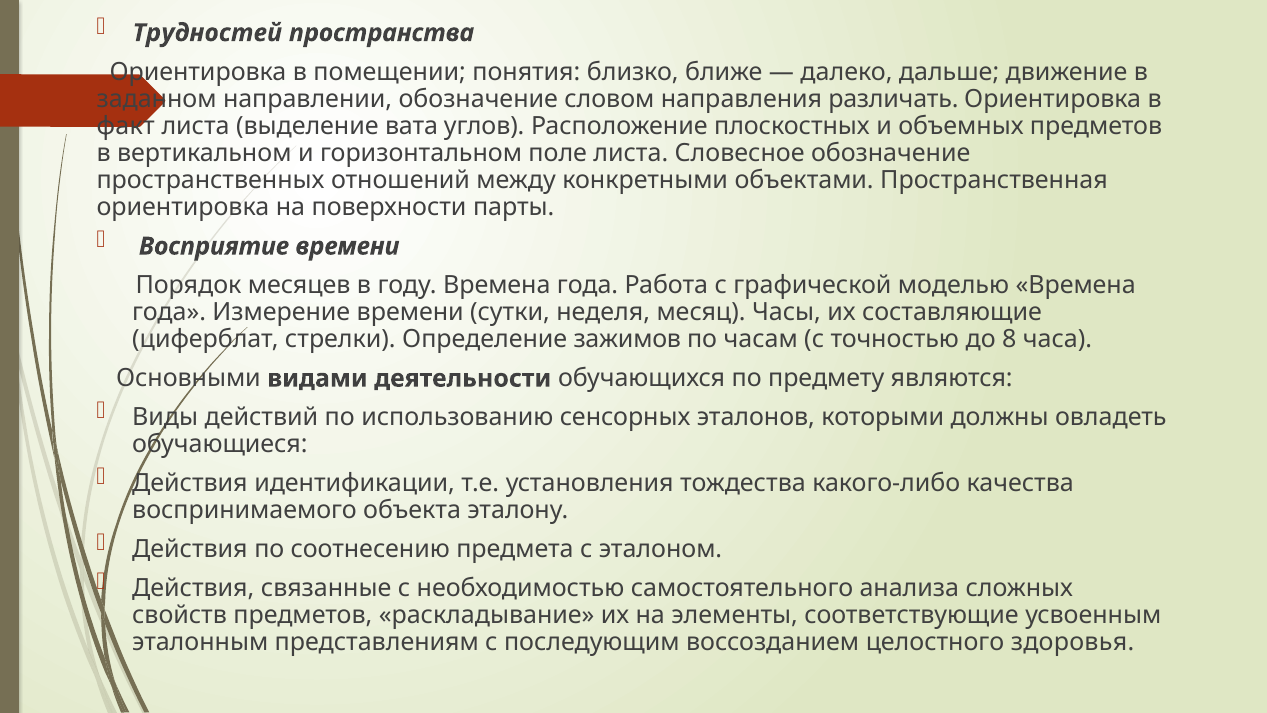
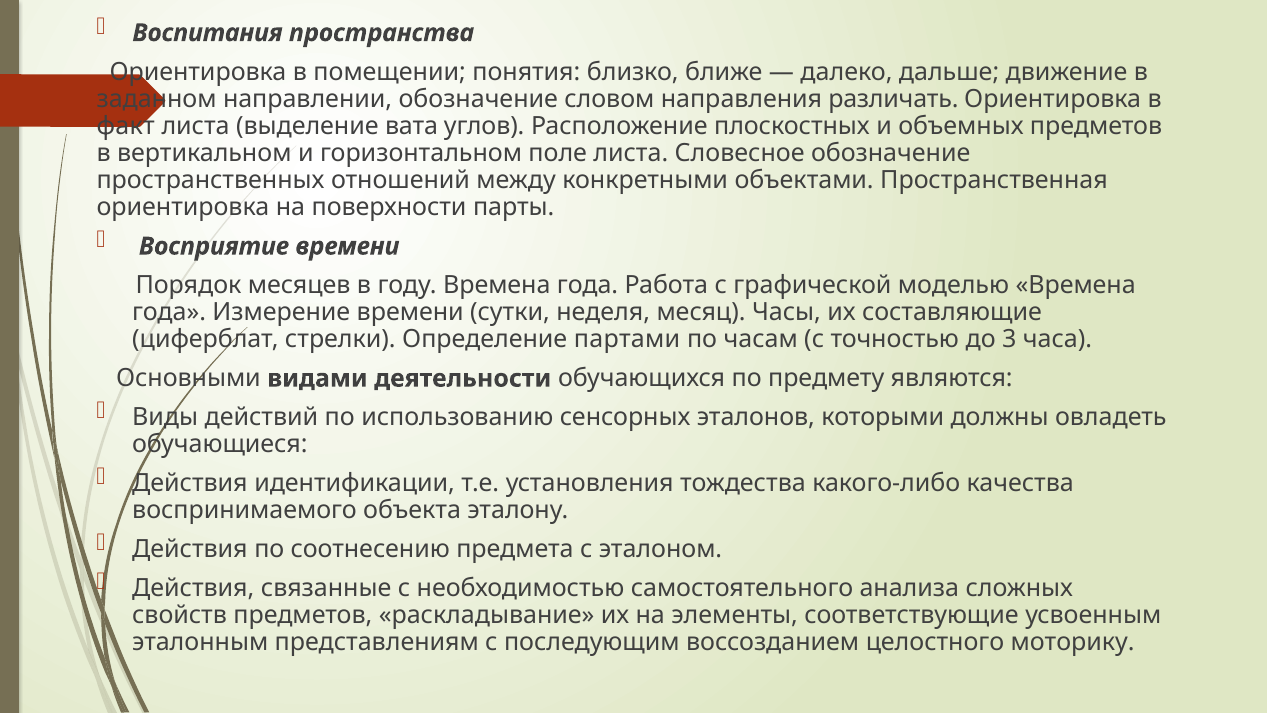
Трудностей: Трудностей -> Воспитания
зажимов: зажимов -> партами
8: 8 -> 3
здоровья: здоровья -> моторику
